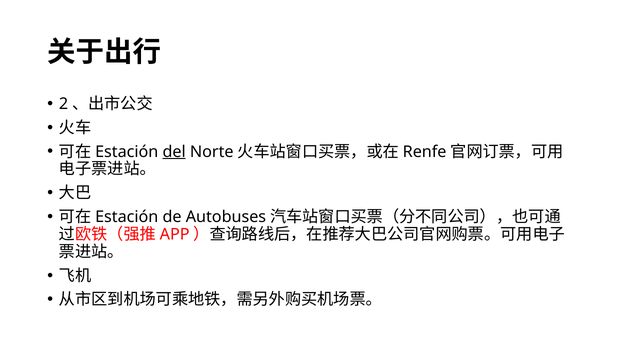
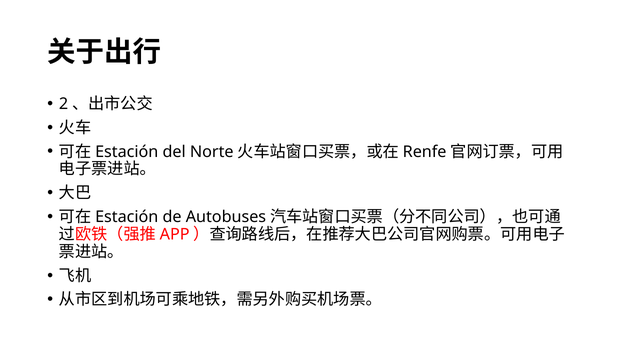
del underline: present -> none
